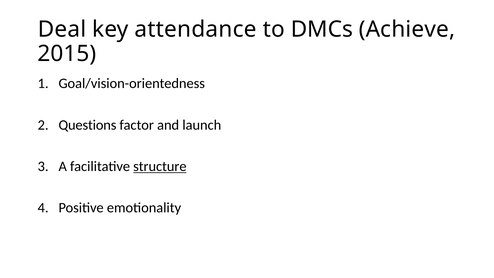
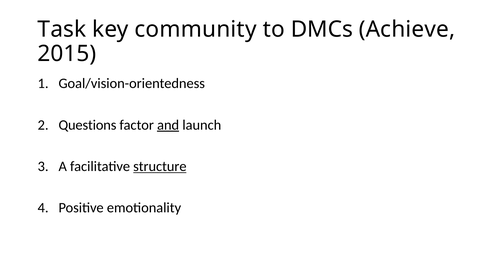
Deal: Deal -> Task
attendance: attendance -> community
and underline: none -> present
